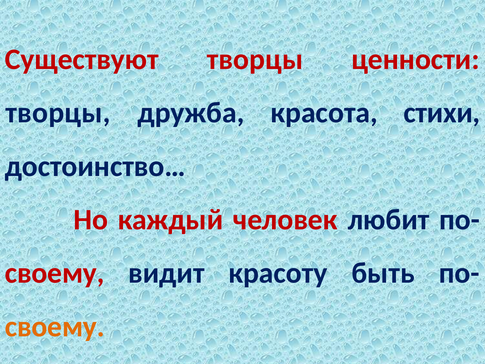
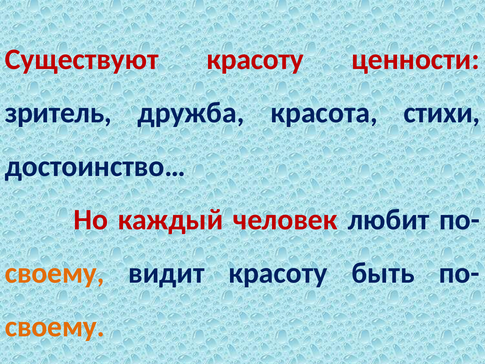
Существуют творцы: творцы -> красоту
творцы at (58, 113): творцы -> зритель
своему at (55, 273) colour: red -> orange
